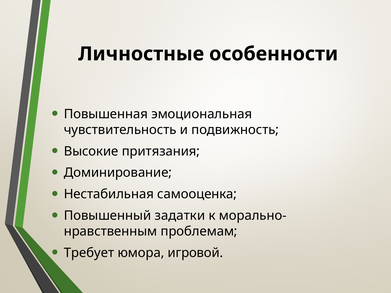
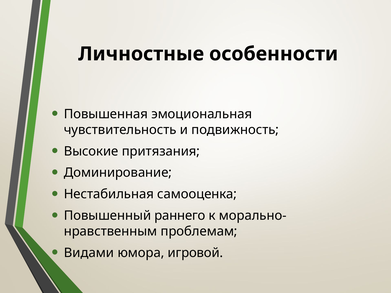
задатки: задатки -> раннего
Требует: Требует -> Видами
